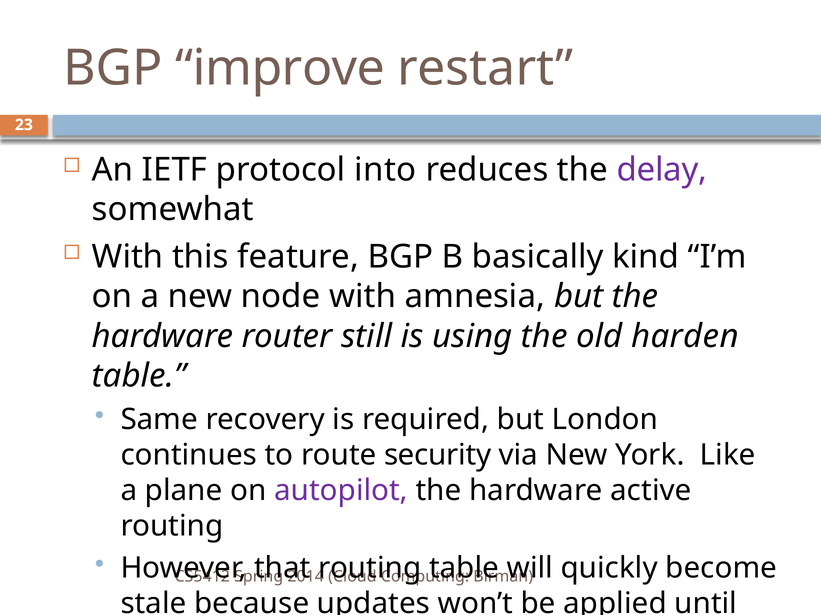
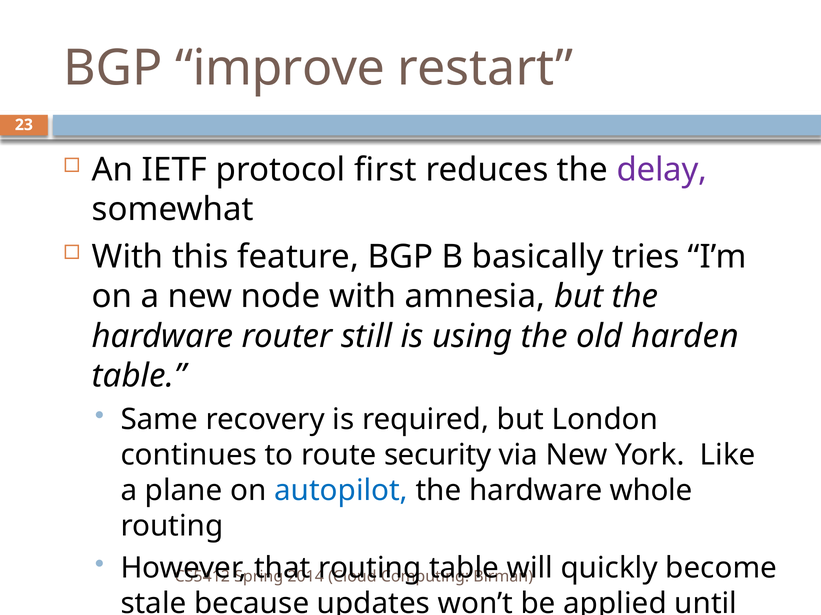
into: into -> first
kind: kind -> tries
autopilot colour: purple -> blue
active: active -> whole
